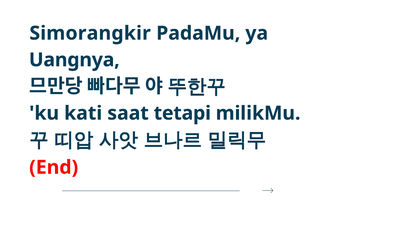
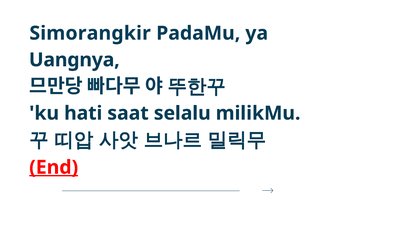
kati: kati -> hati
tetapi: tetapi -> selalu
End underline: none -> present
